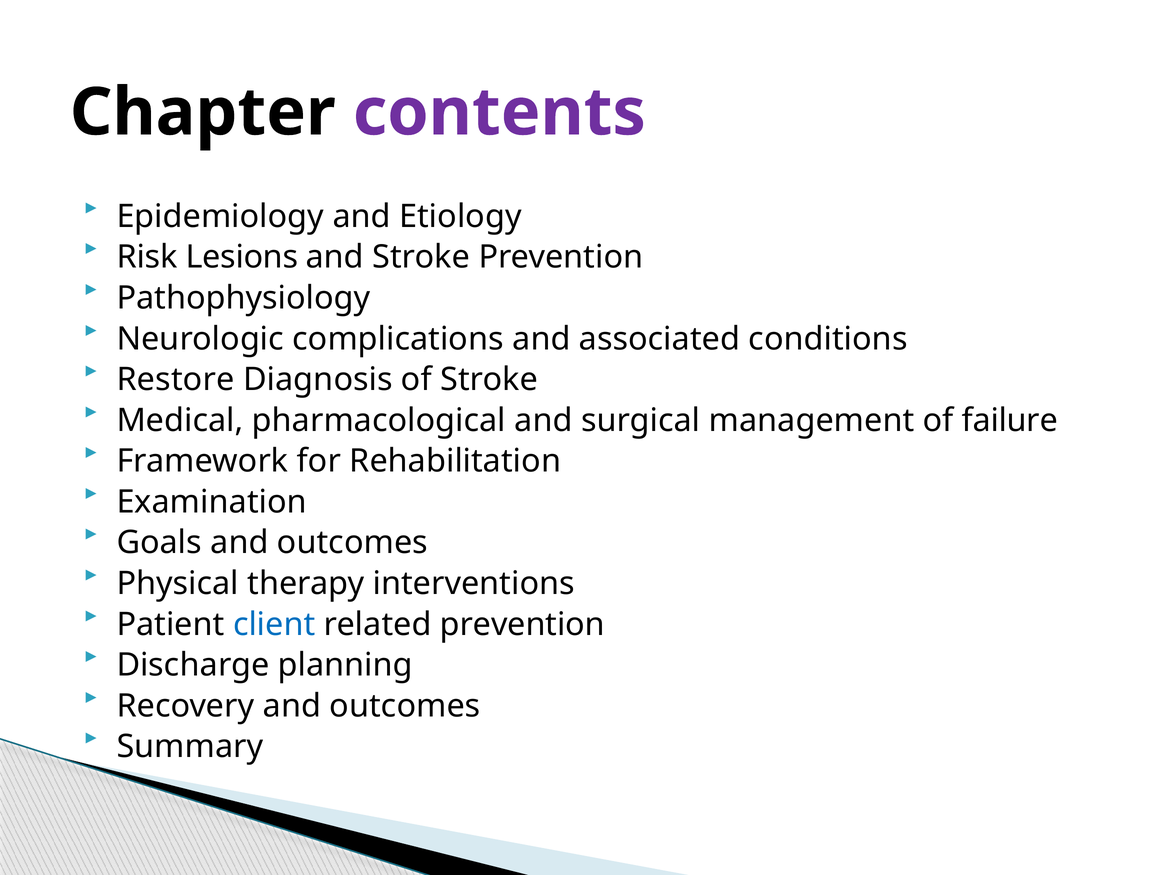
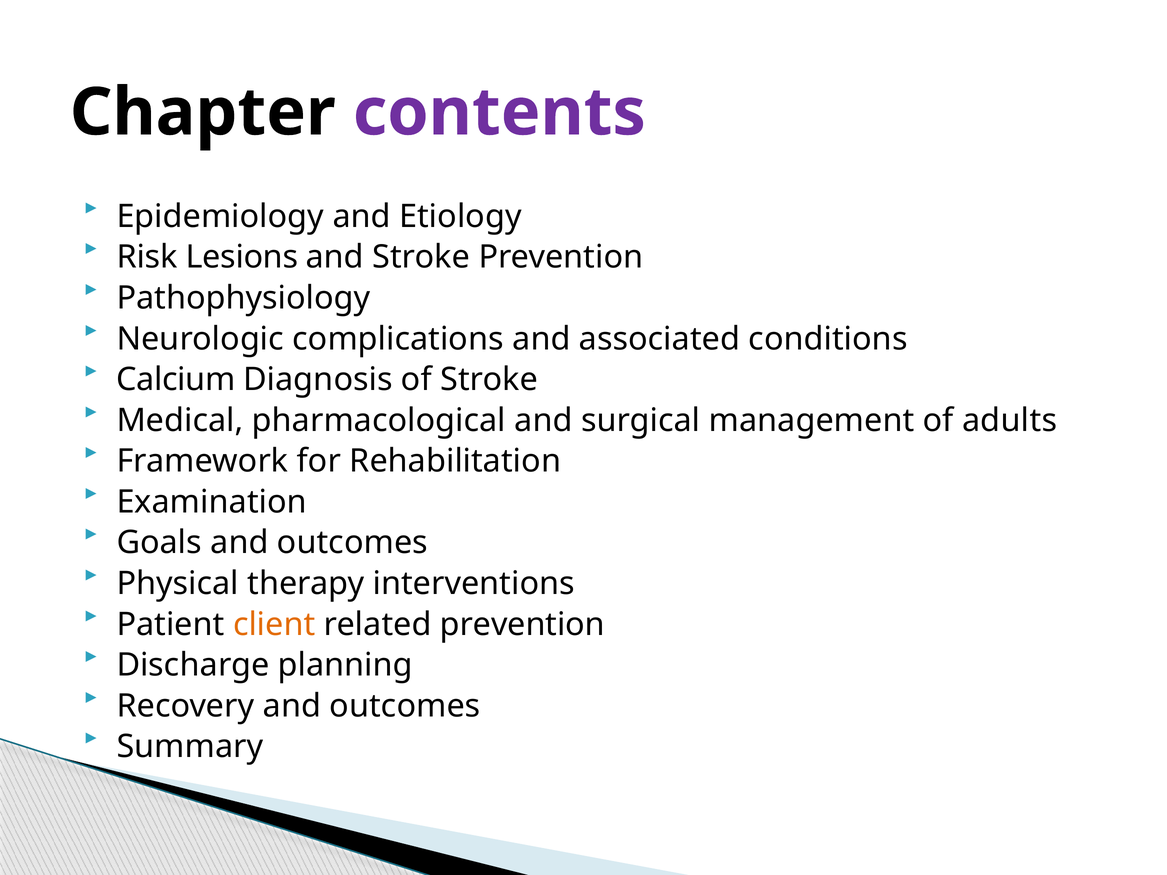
Restore: Restore -> Calcium
failure: failure -> adults
client colour: blue -> orange
